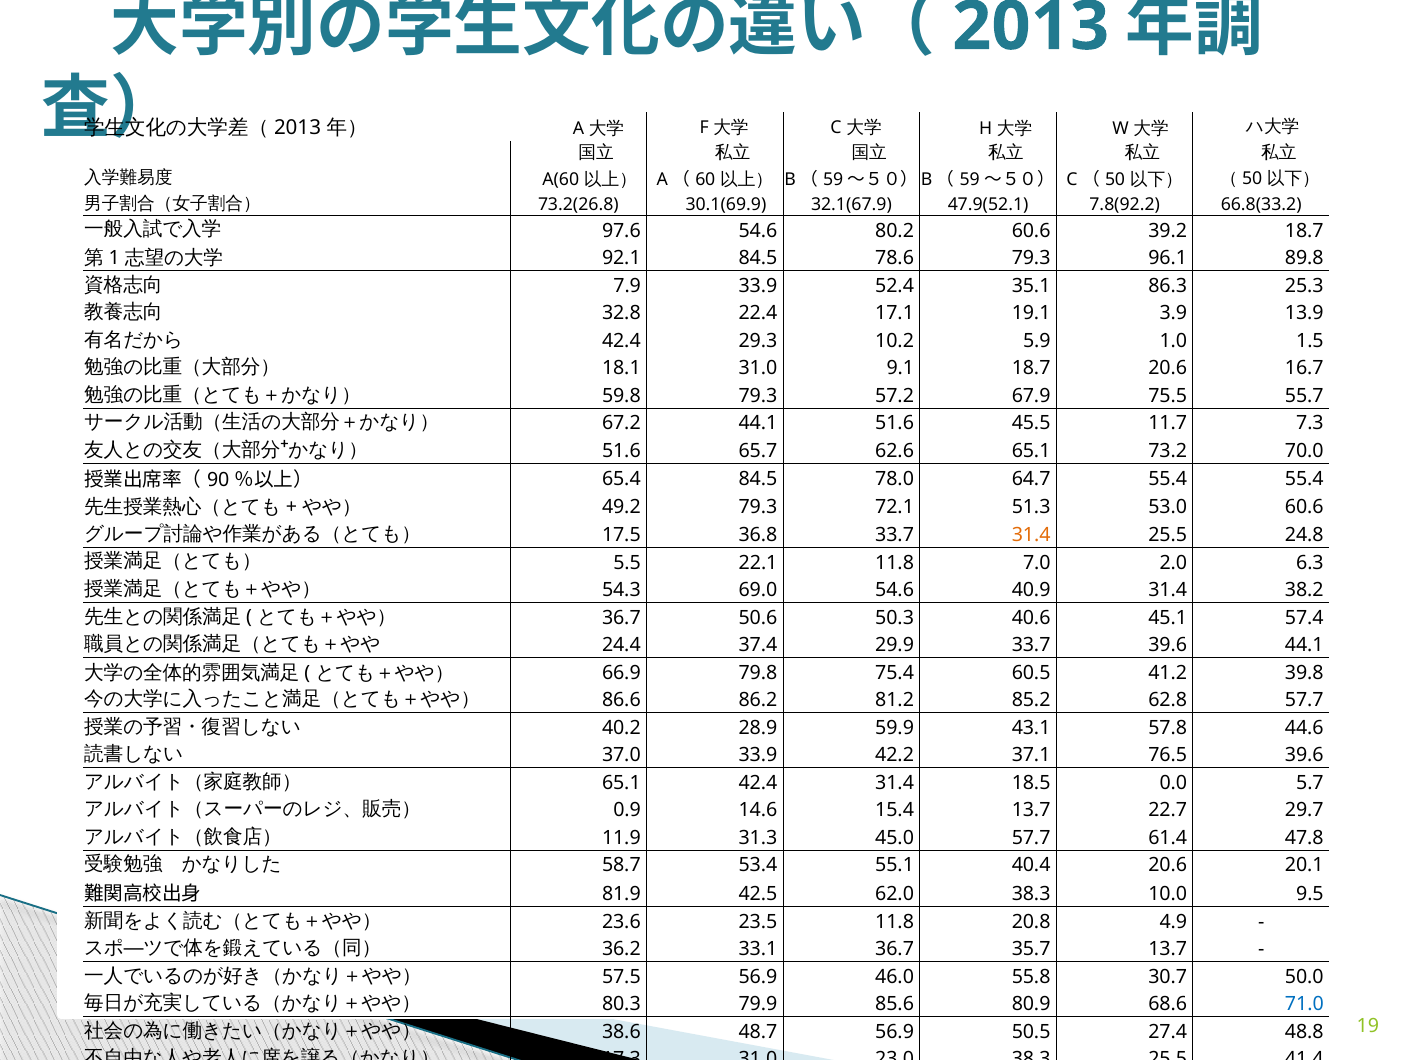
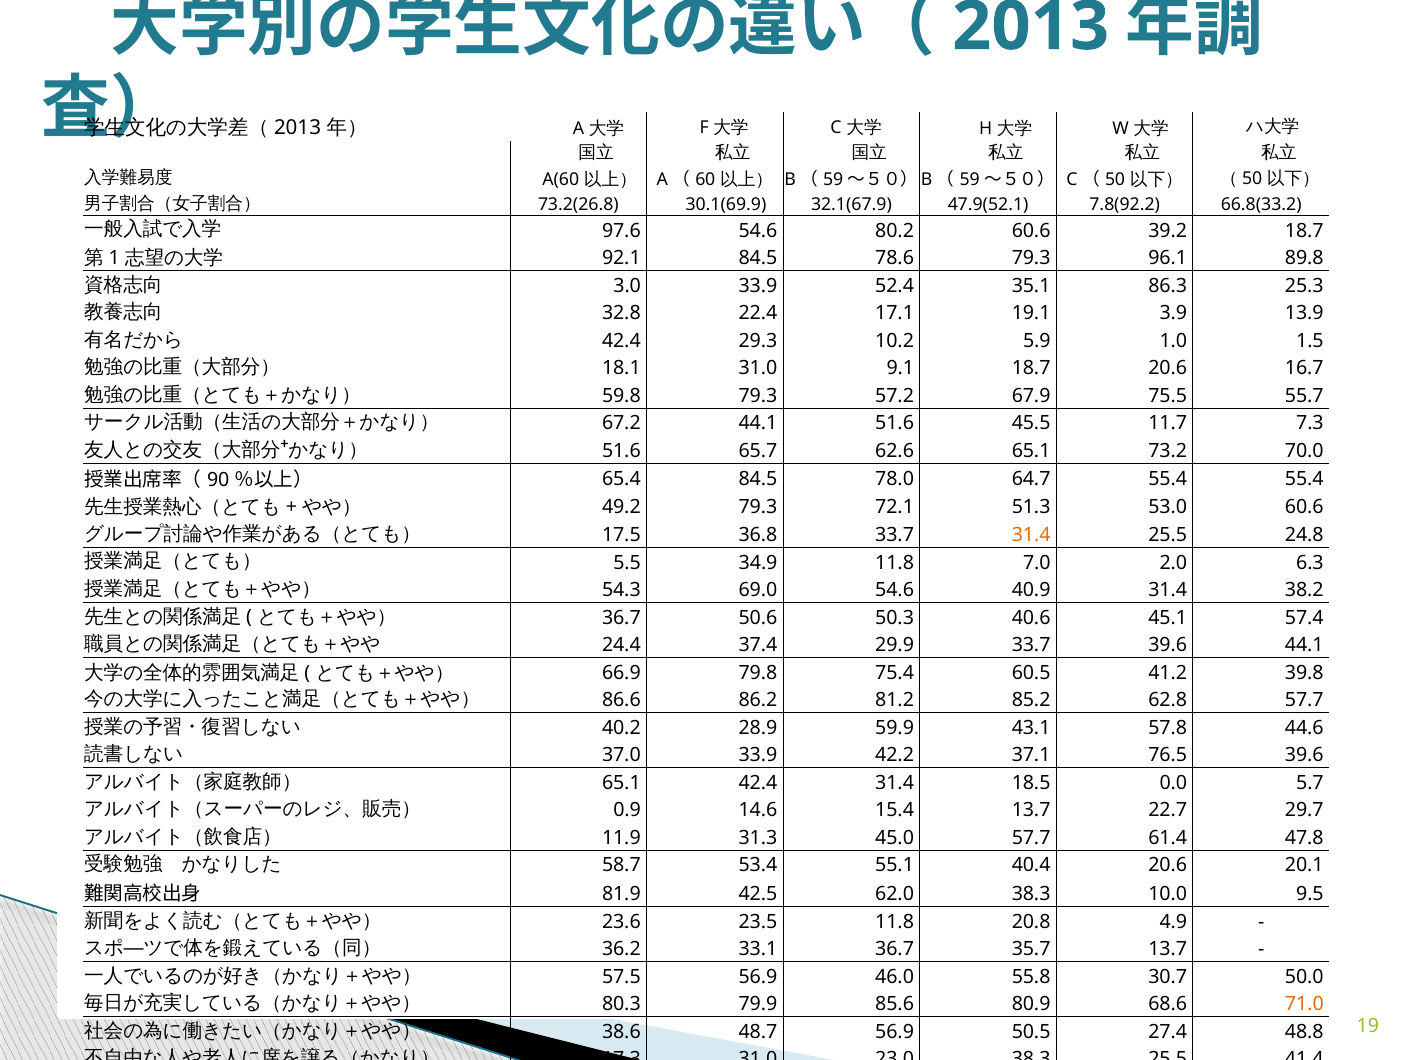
7.9: 7.9 -> 3.0
22.1: 22.1 -> 34.9
71.0 colour: blue -> orange
